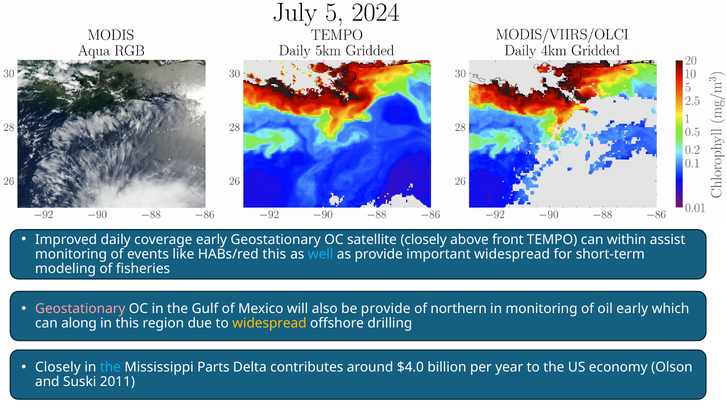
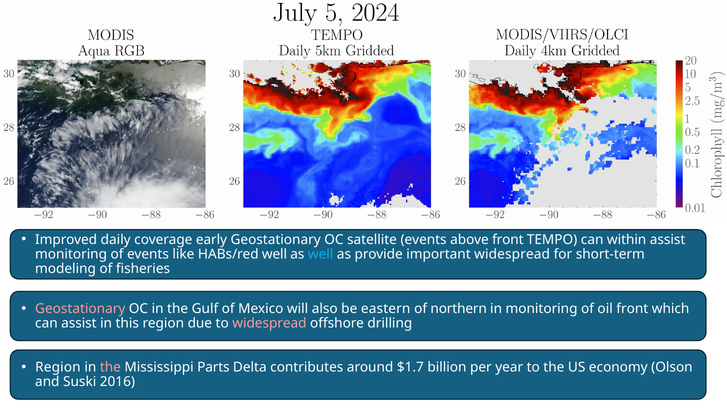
satellite closely: closely -> events
HABs/red this: this -> well
be provide: provide -> eastern
oil early: early -> front
can along: along -> assist
widespread at (269, 323) colour: yellow -> pink
Closely at (58, 367): Closely -> Region
the at (110, 367) colour: light blue -> pink
$4.0: $4.0 -> $1.7
2011: 2011 -> 2016
